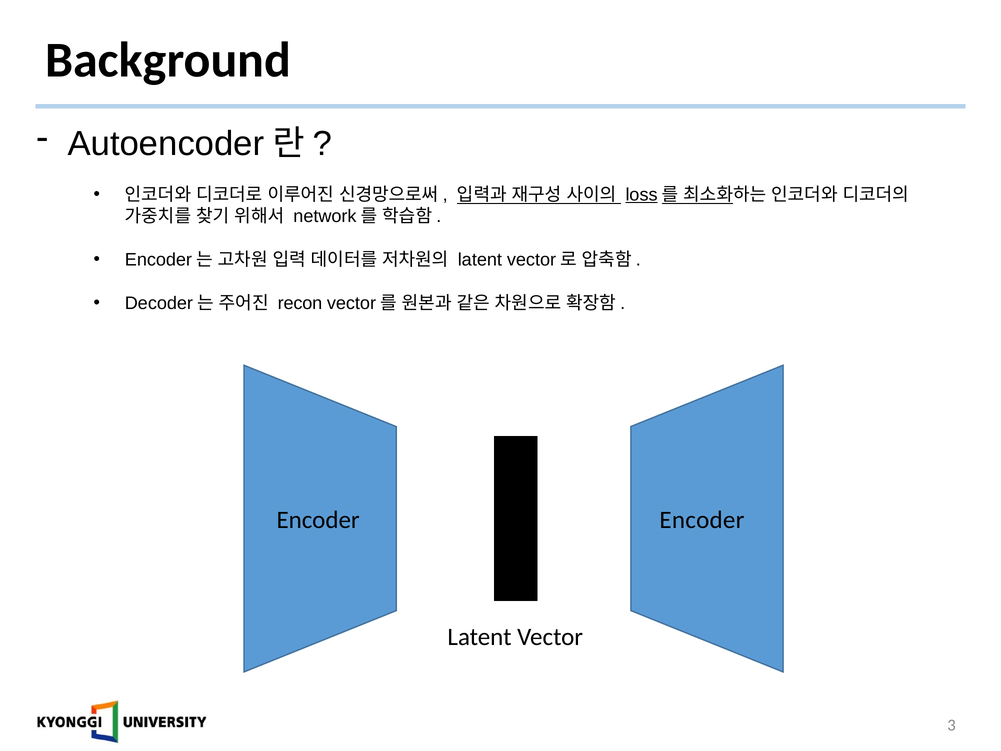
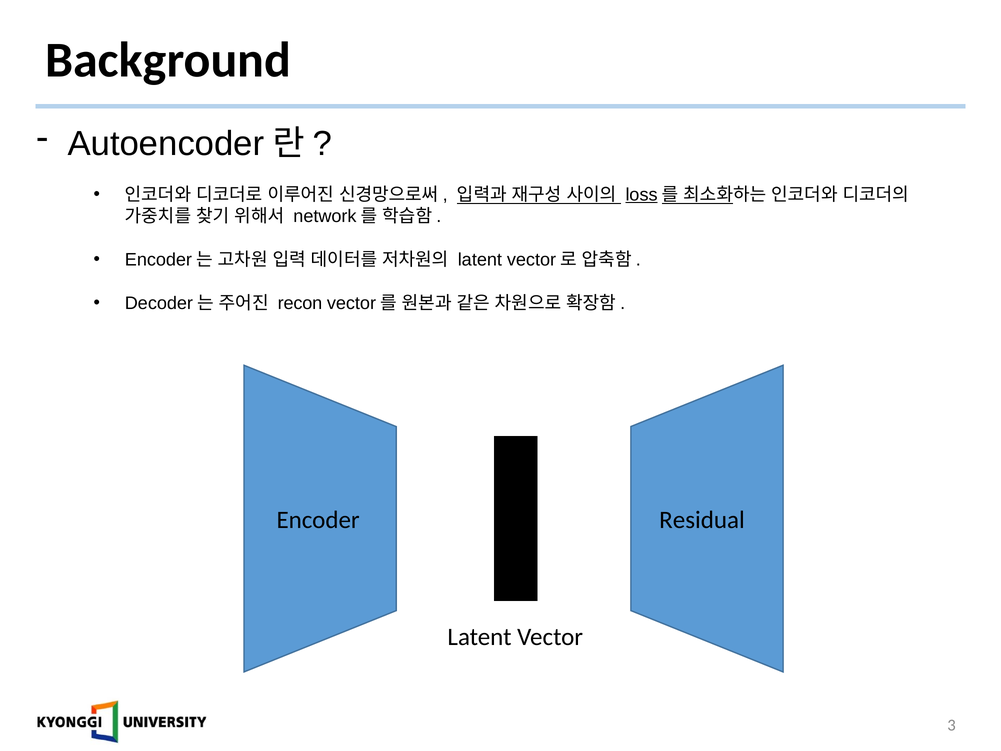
Encoder Encoder: Encoder -> Residual
